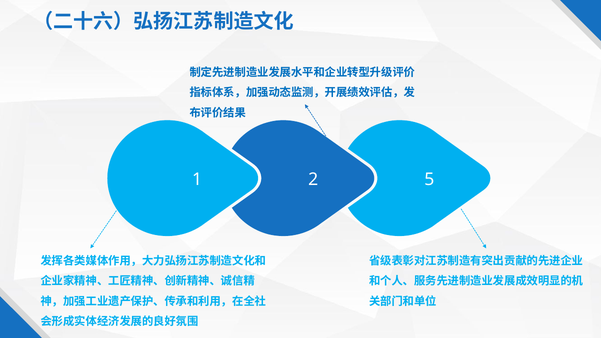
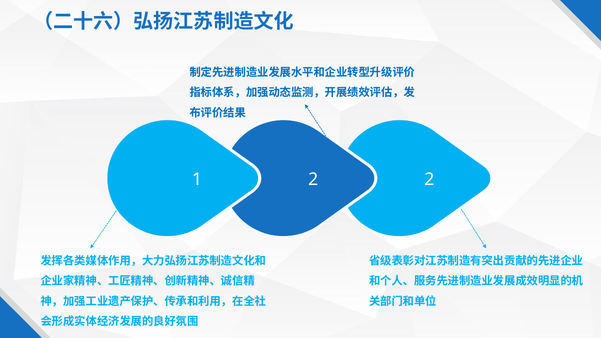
2 5: 5 -> 2
